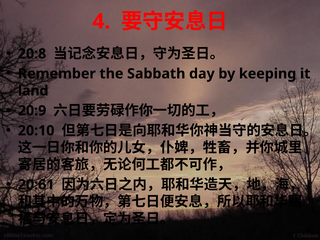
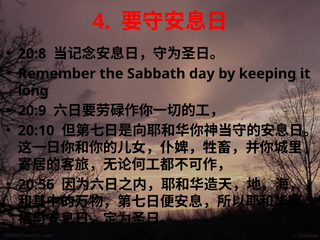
land: land -> long
20:61: 20:61 -> 20:56
